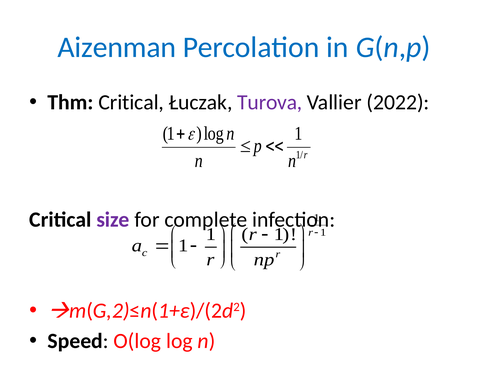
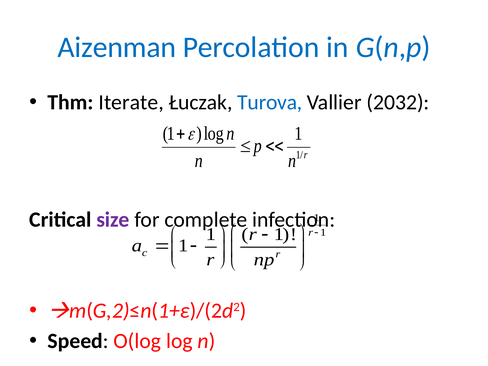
Thm Critical: Critical -> Iterate
Turova colour: purple -> blue
2022: 2022 -> 2032
